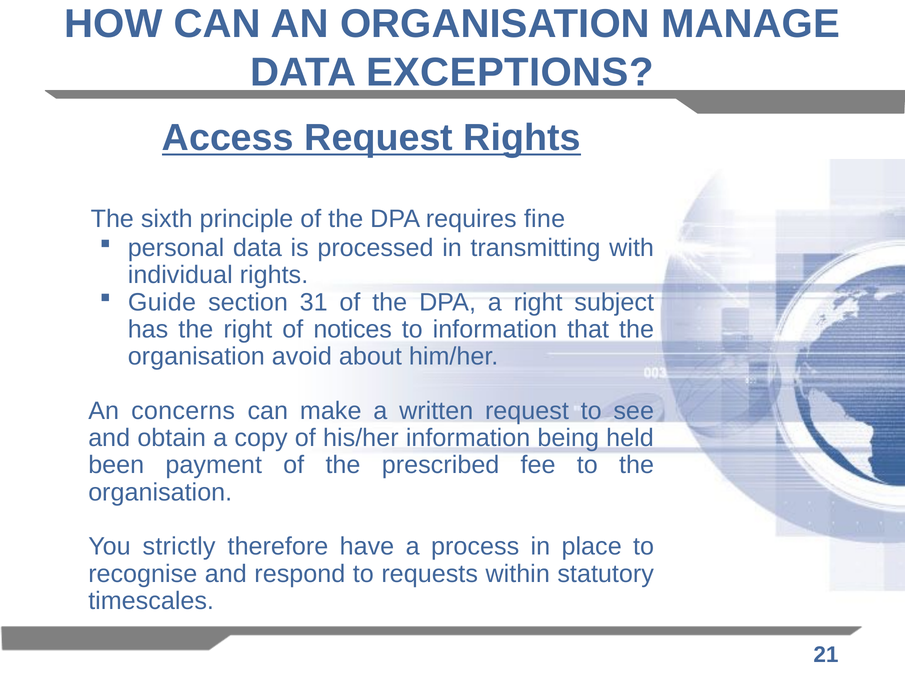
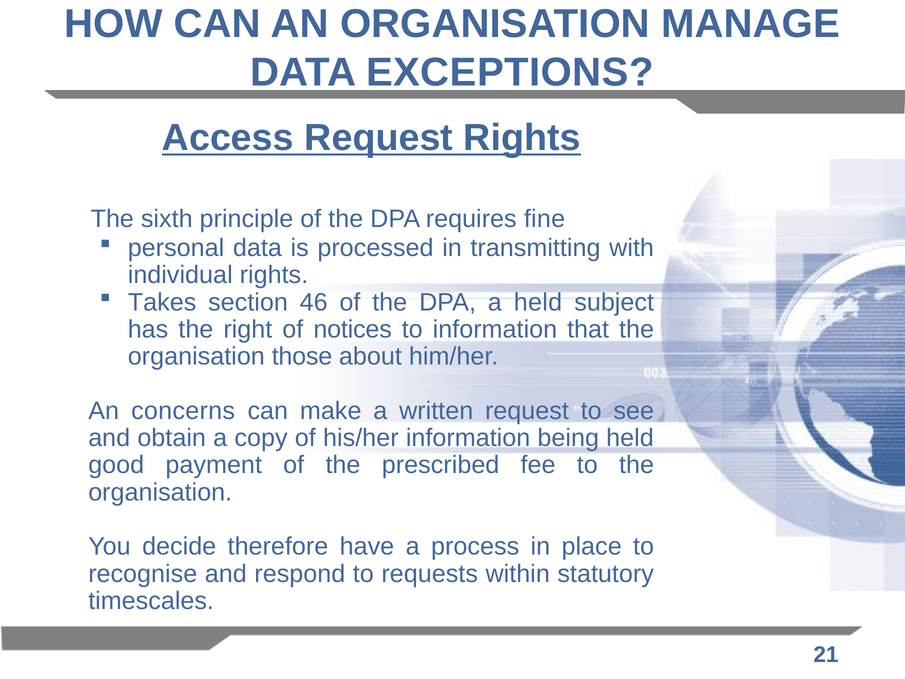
Guide: Guide -> Takes
31: 31 -> 46
a right: right -> held
avoid: avoid -> those
been: been -> good
strictly: strictly -> decide
